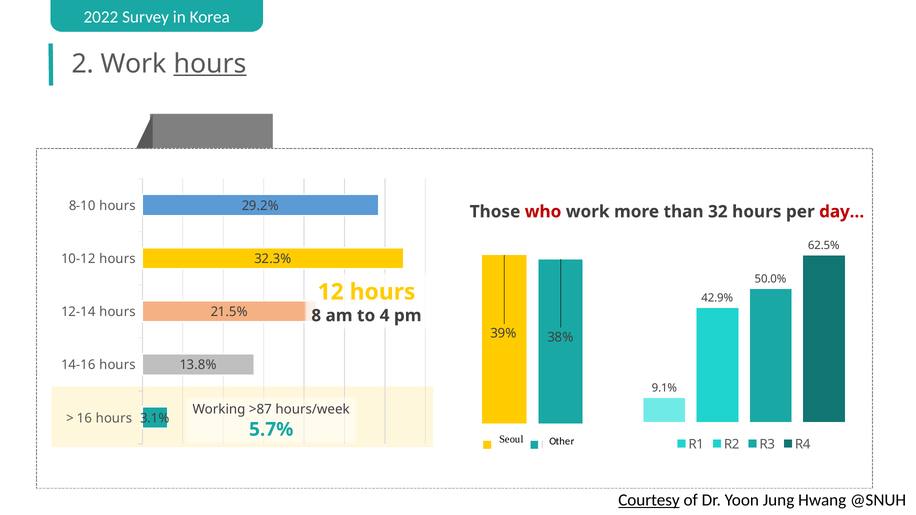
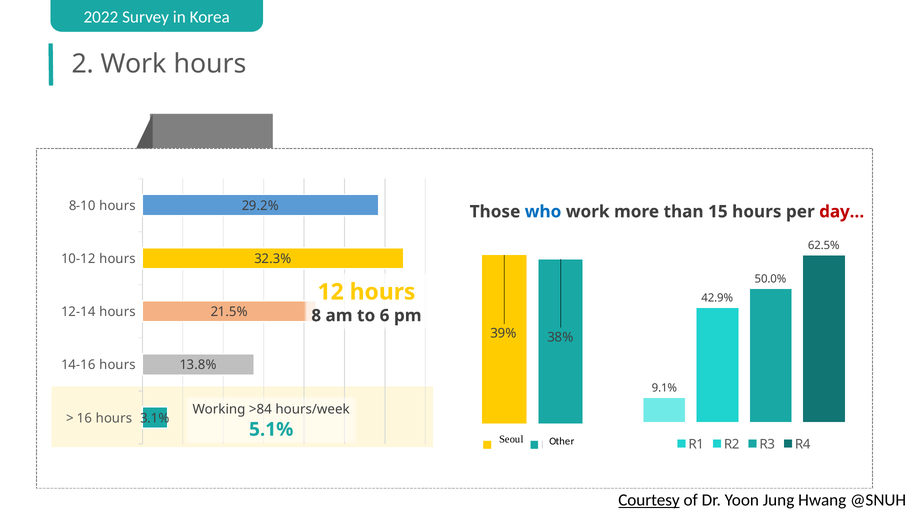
hours at (210, 64) underline: present -> none
who colour: red -> blue
32: 32 -> 15
4: 4 -> 6
>87: >87 -> >84
5.7%: 5.7% -> 5.1%
